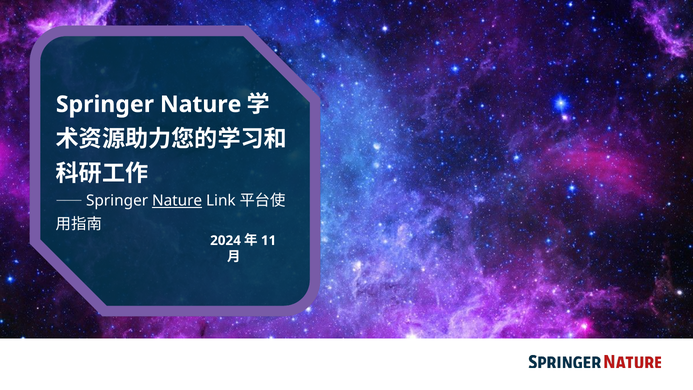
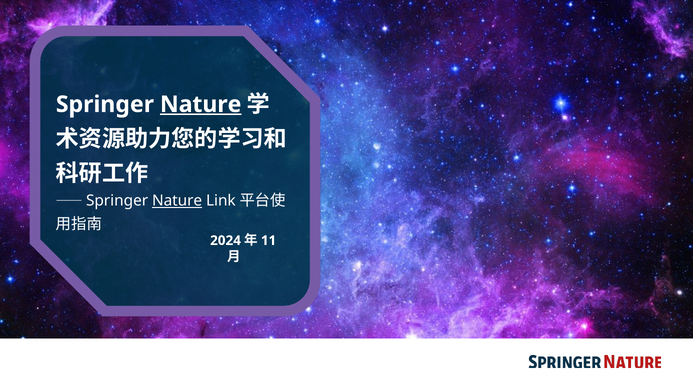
Nature at (201, 104) underline: none -> present
